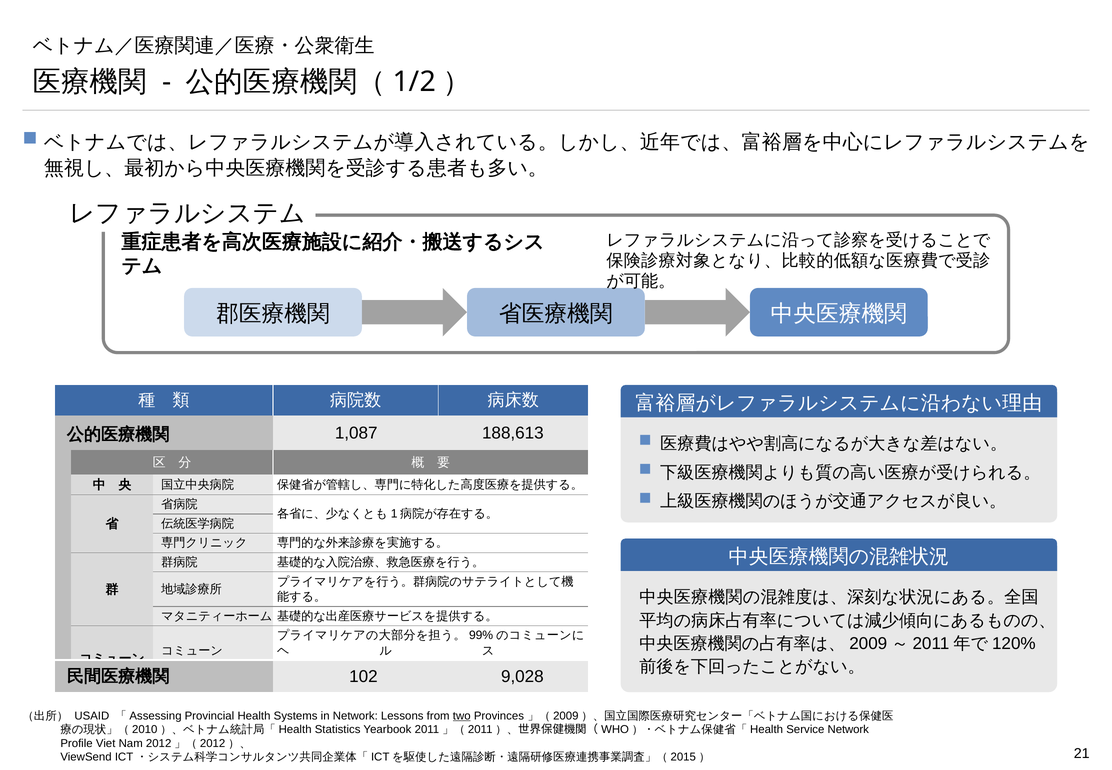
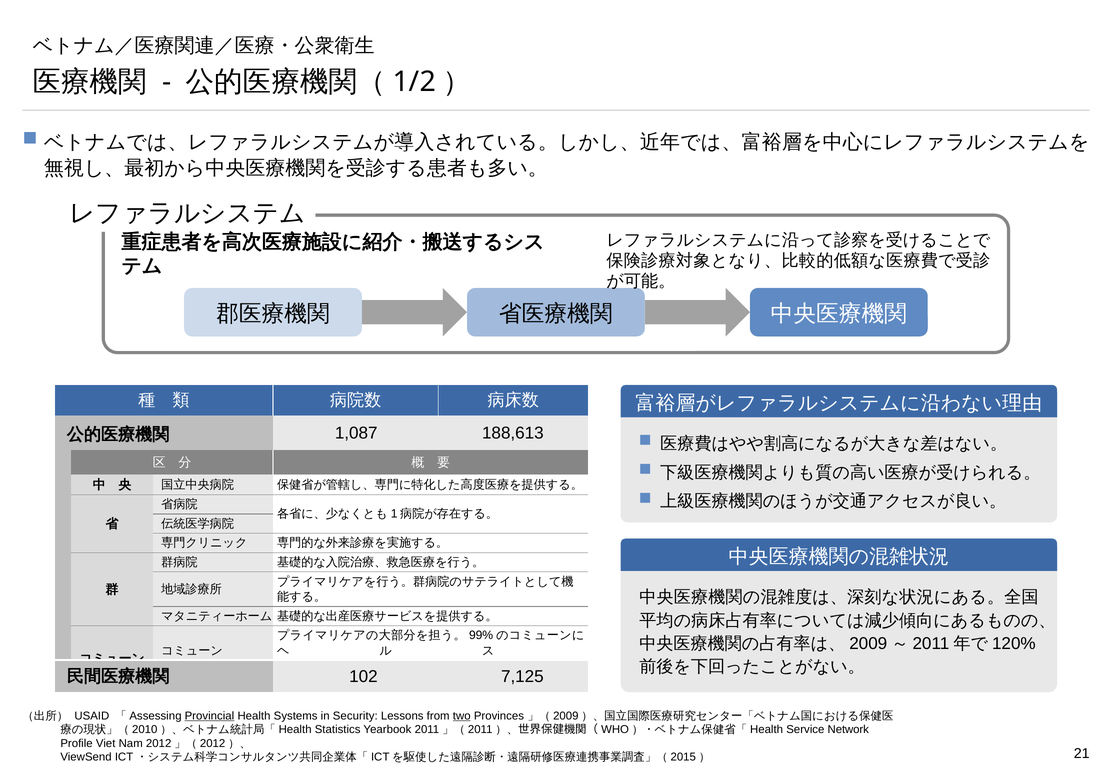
9,028: 9,028 -> 7,125
Provincial underline: none -> present
in Network: Network -> Security
